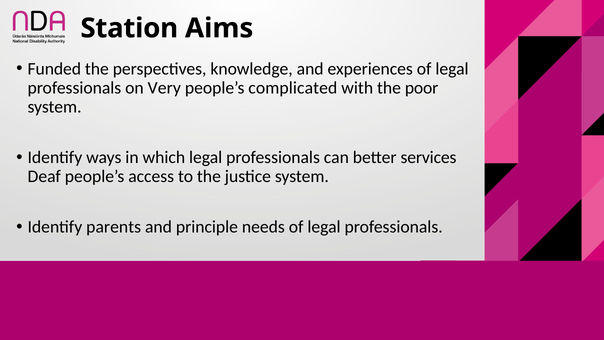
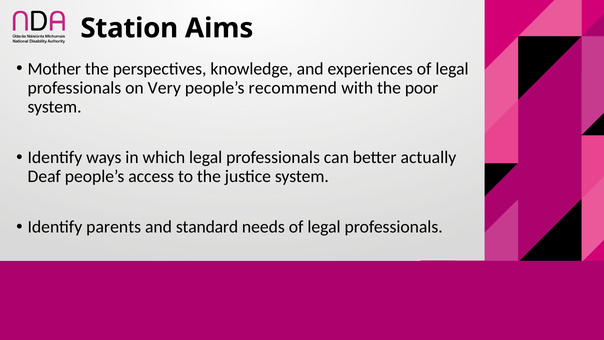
Funded: Funded -> Mother
complicated: complicated -> recommend
services: services -> actually
principle: principle -> standard
